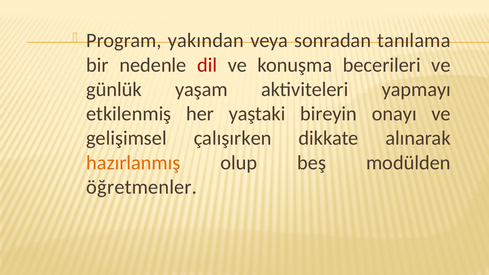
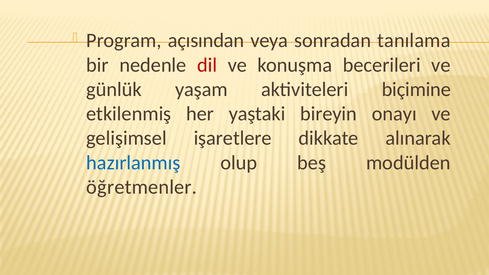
yakından: yakından -> açısından
yapmayı: yapmayı -> biçimine
çalışırken: çalışırken -> işaretlere
hazırlanmış colour: orange -> blue
